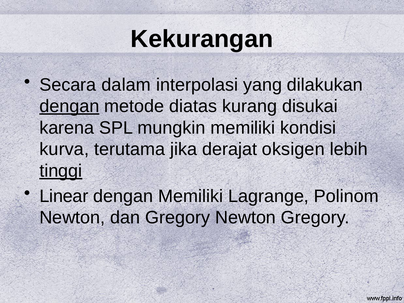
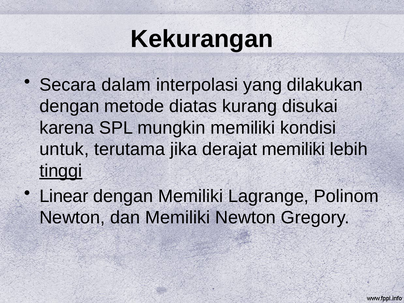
dengan at (69, 106) underline: present -> none
kurva: kurva -> untuk
derajat oksigen: oksigen -> memiliki
dan Gregory: Gregory -> Memiliki
